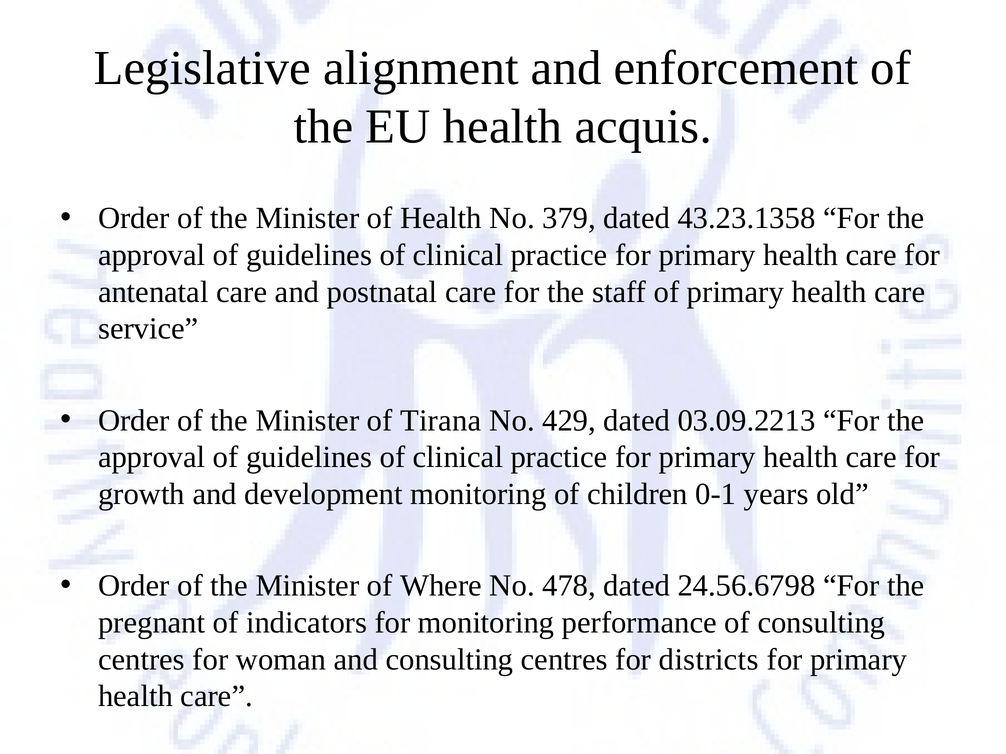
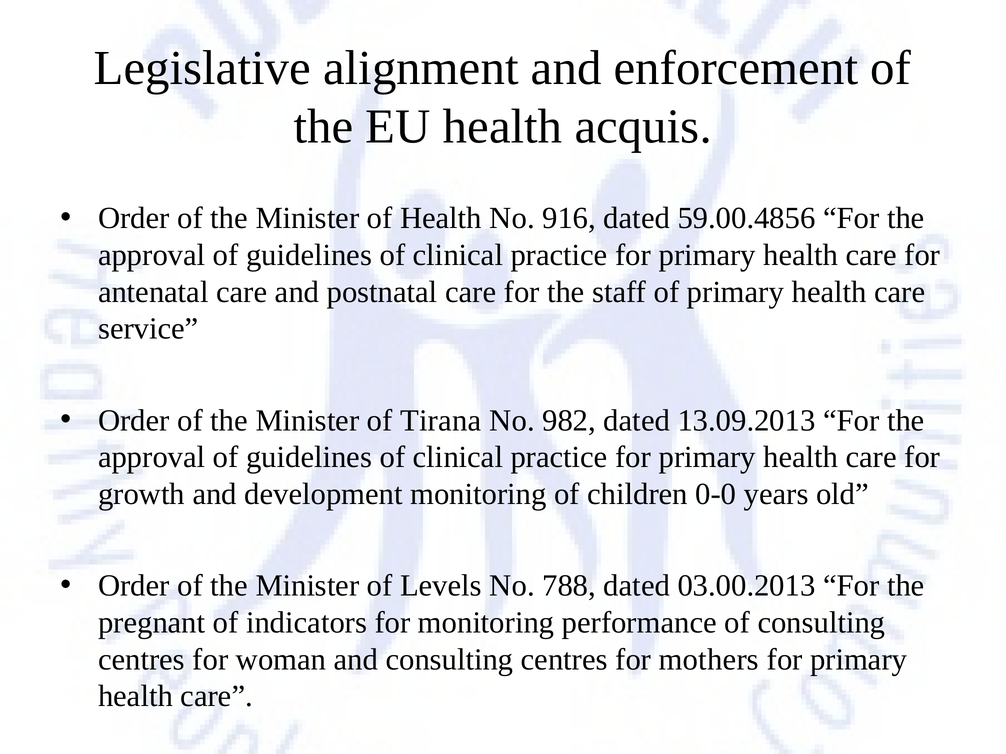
379: 379 -> 916
43.23.1358: 43.23.1358 -> 59.00.4856
429: 429 -> 982
03.09.2213: 03.09.2213 -> 13.09.2013
0-1: 0-1 -> 0-0
Where: Where -> Levels
478: 478 -> 788
24.56.6798: 24.56.6798 -> 03.00.2013
districts: districts -> mothers
